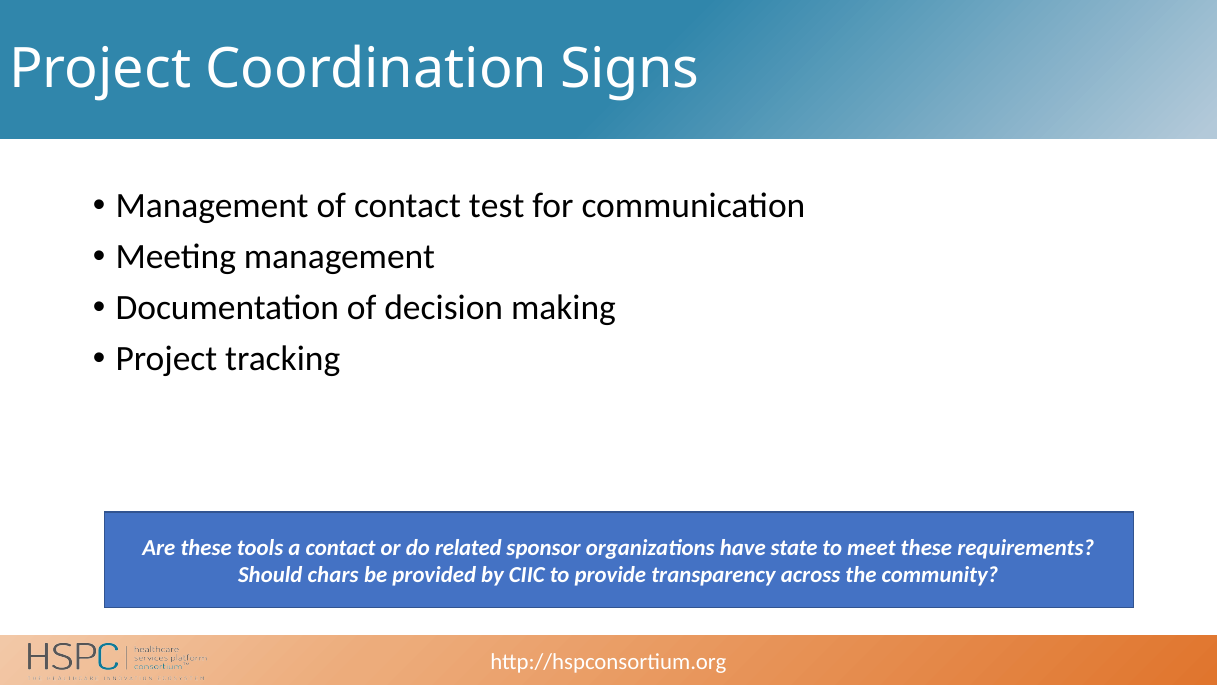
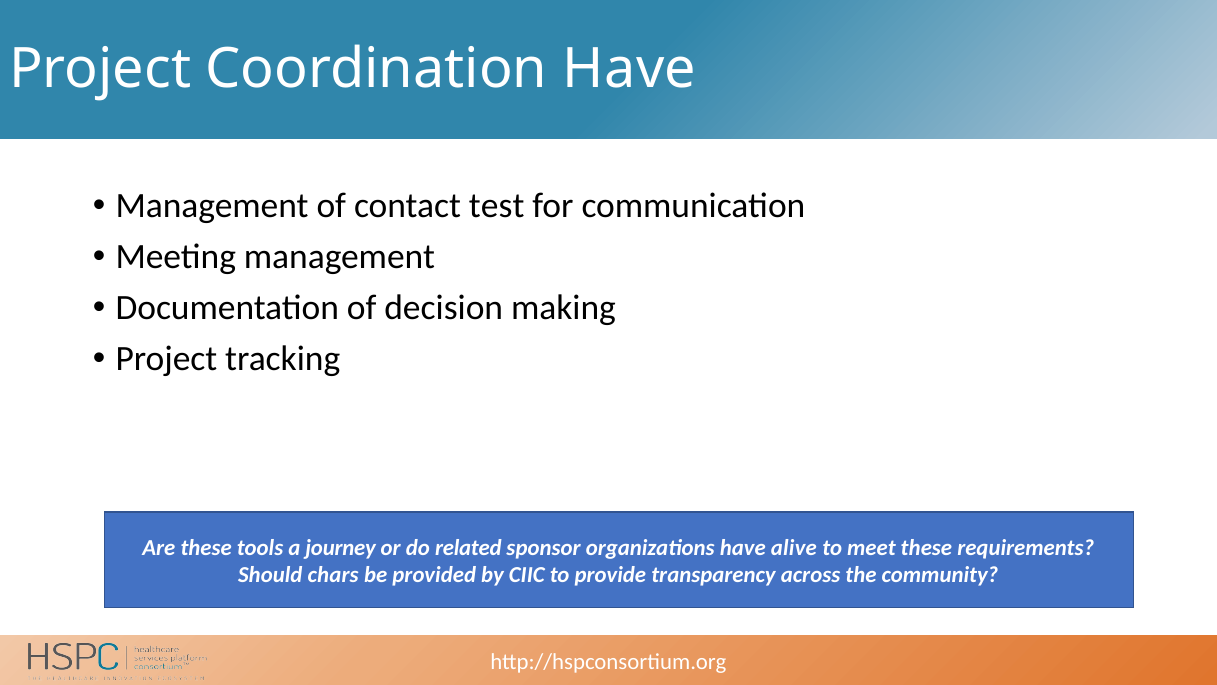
Coordination Signs: Signs -> Have
a contact: contact -> journey
state: state -> alive
